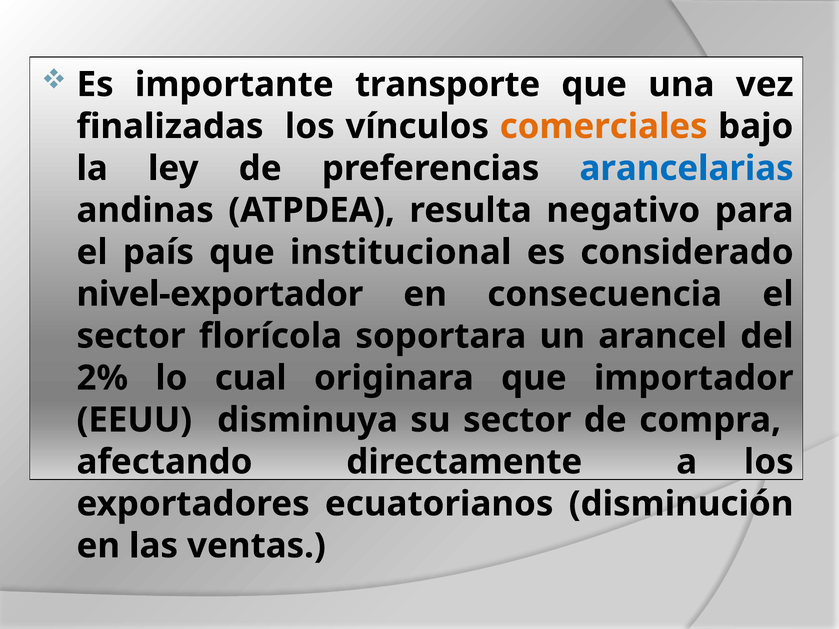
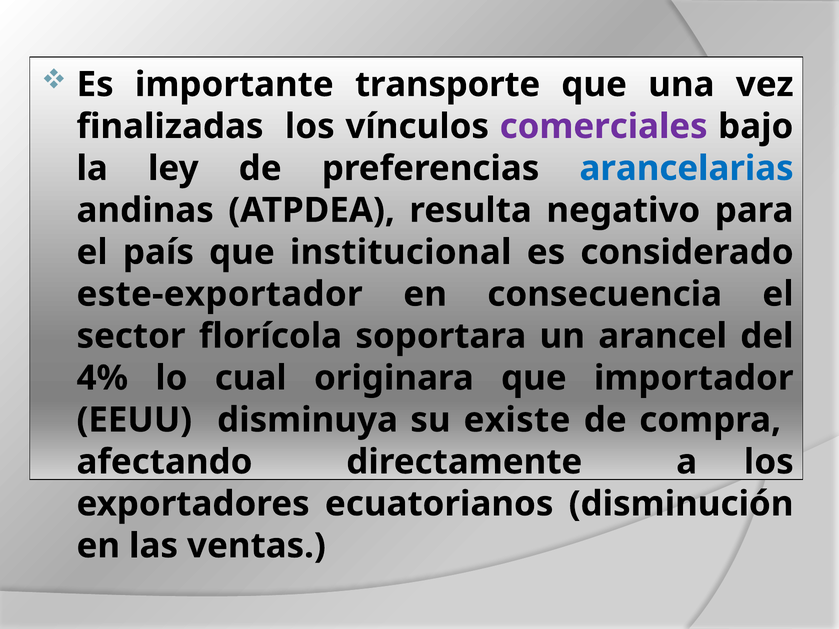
comerciales colour: orange -> purple
nivel-exportador: nivel-exportador -> este-exportador
2%: 2% -> 4%
su sector: sector -> existe
